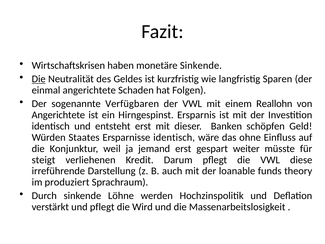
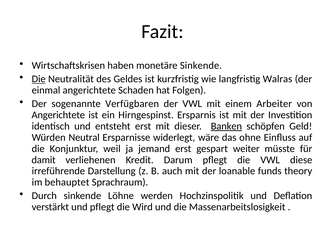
Sparen: Sparen -> Walras
Reallohn: Reallohn -> Arbeiter
Banken underline: none -> present
Staates: Staates -> Neutral
Ersparnisse identisch: identisch -> widerlegt
steigt: steigt -> damit
produziert: produziert -> behauptet
